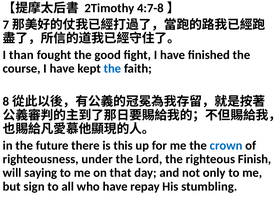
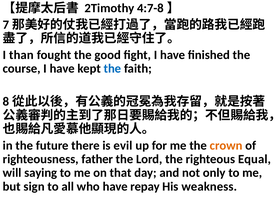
this: this -> evil
crown colour: blue -> orange
under: under -> father
Finish: Finish -> Equal
stumbling: stumbling -> weakness
